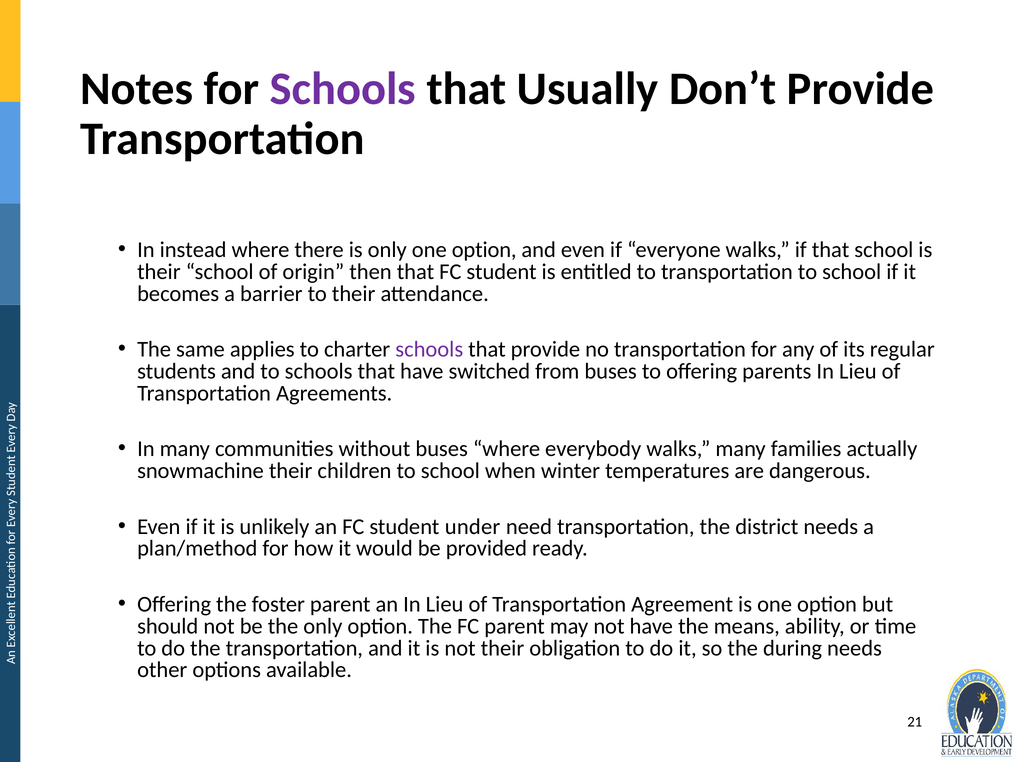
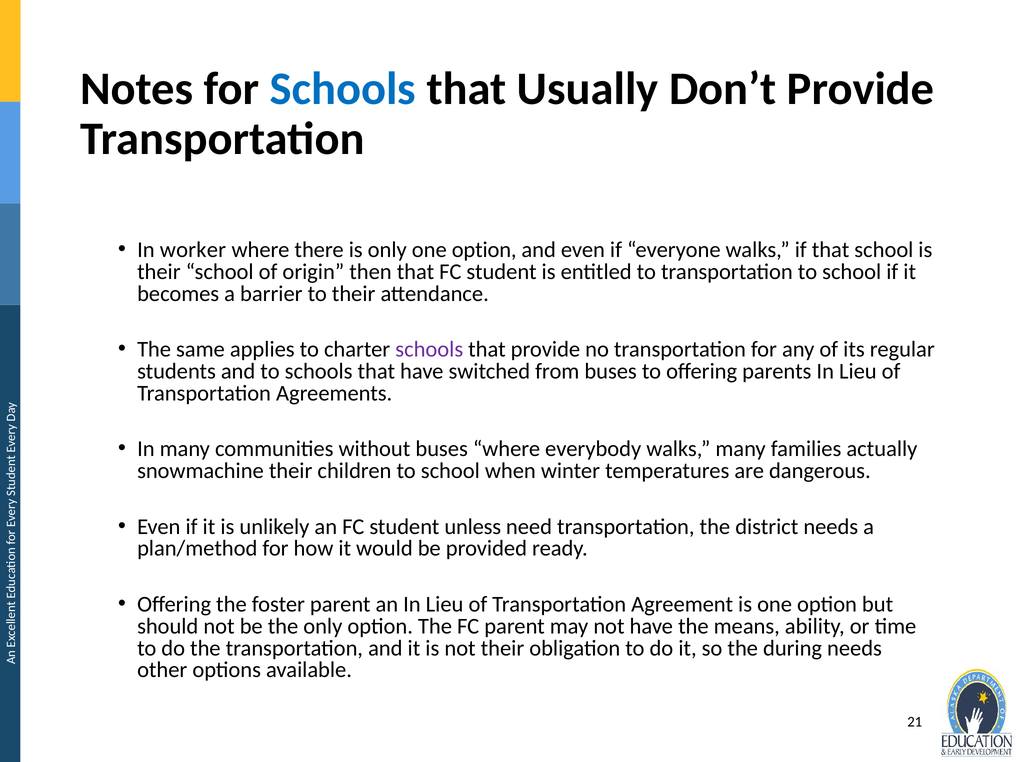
Schools at (343, 89) colour: purple -> blue
instead: instead -> worker
under: under -> unless
